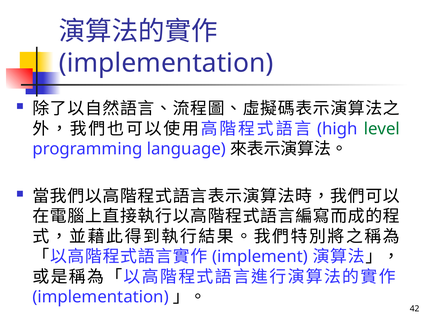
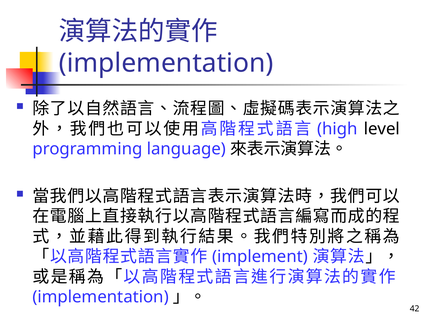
level colour: green -> black
